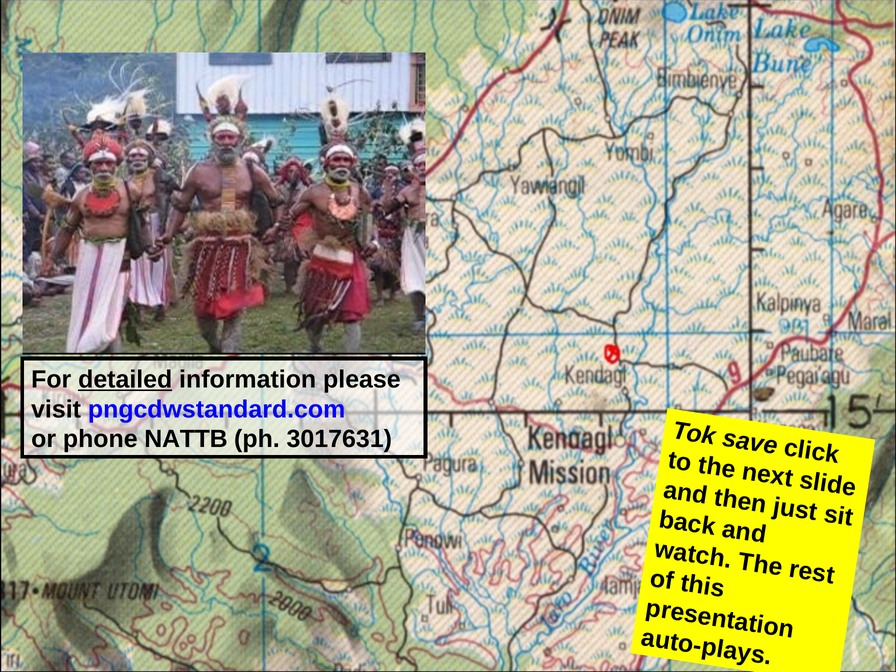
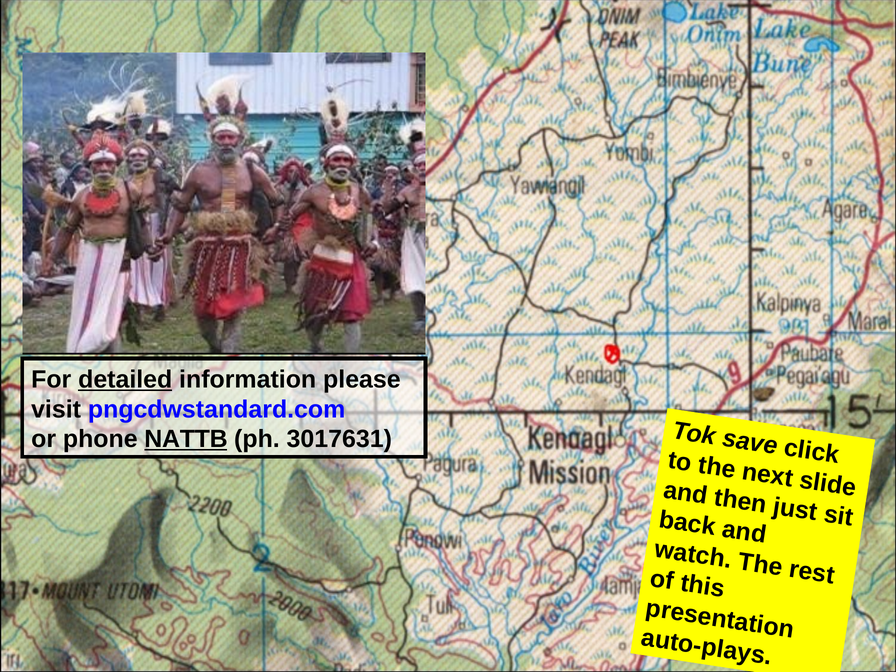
NATTB underline: none -> present
